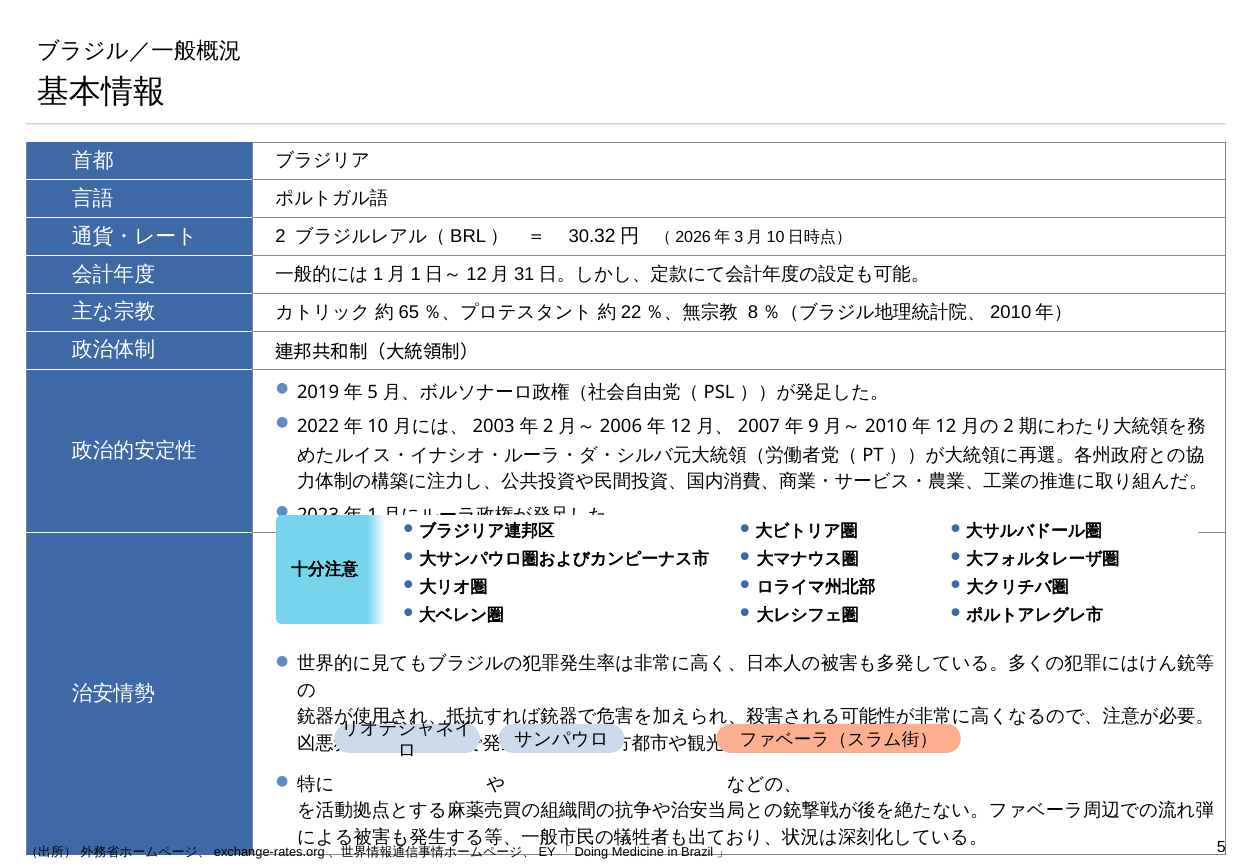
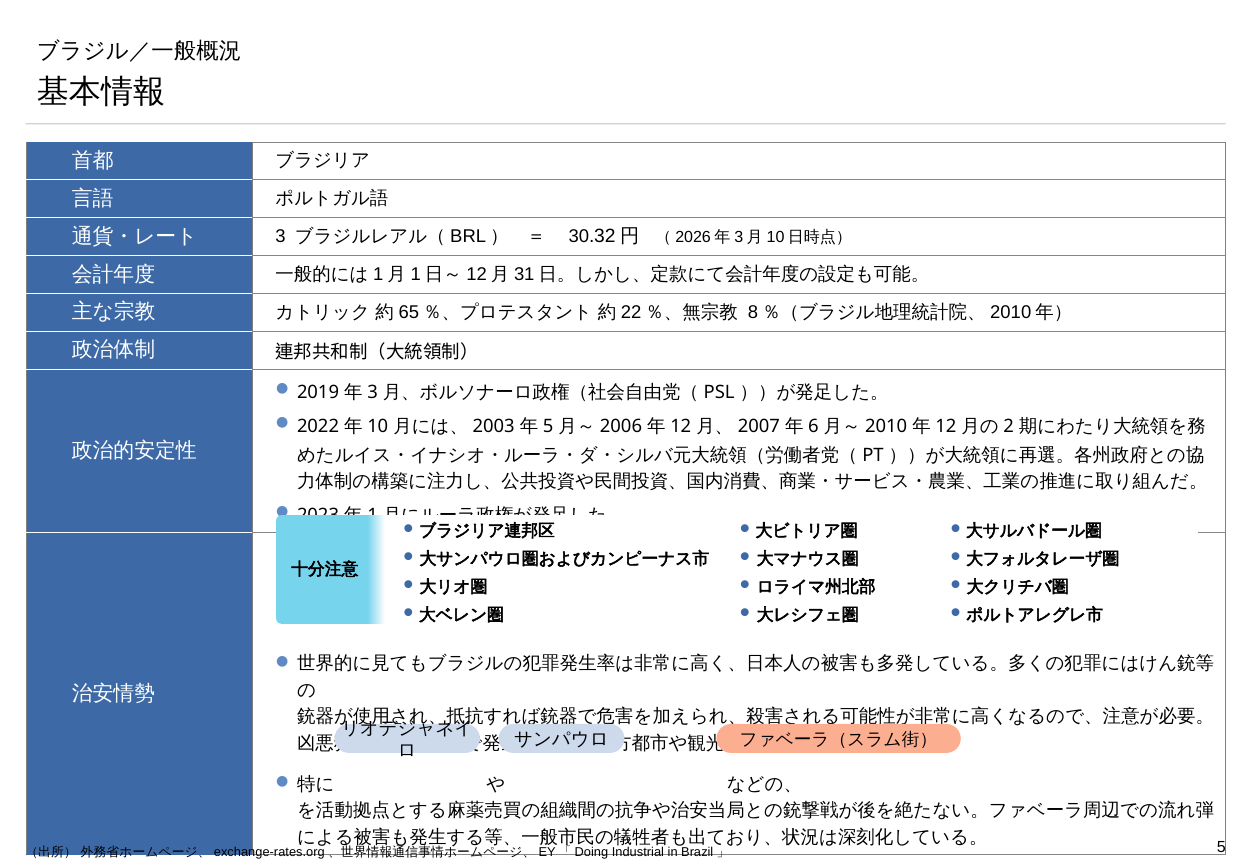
2 at (280, 237): 2 -> 3
5 at (373, 392): 5 -> 3
2 at (548, 426): 2 -> 5
9: 9 -> 6
Medicine: Medicine -> Industrial
